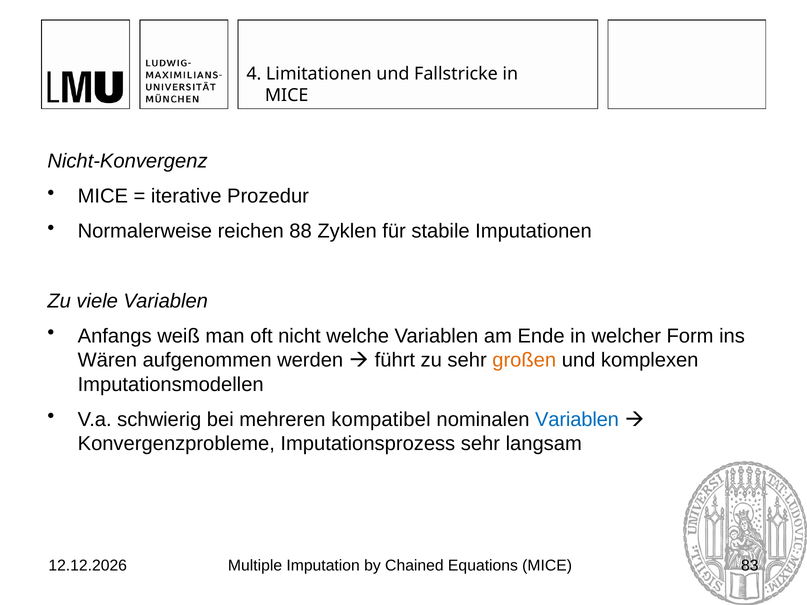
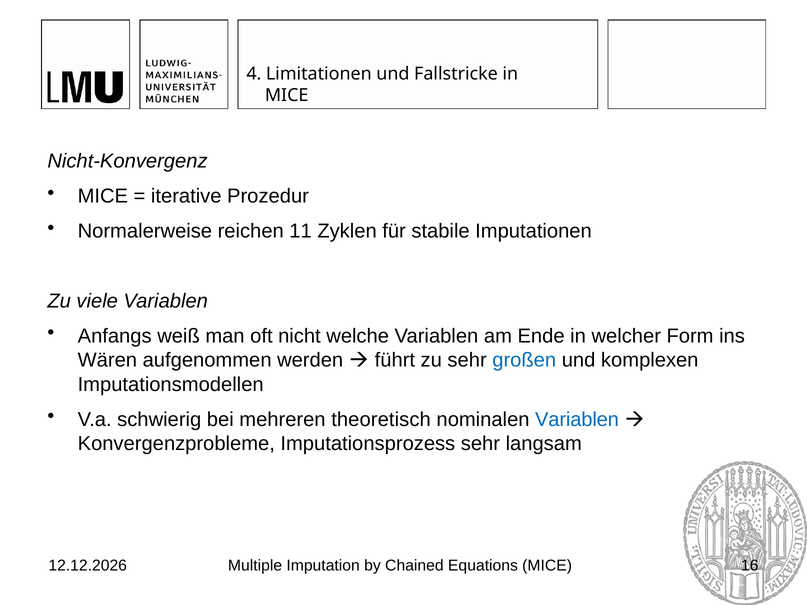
88: 88 -> 11
großen colour: orange -> blue
kompatibel: kompatibel -> theoretisch
83: 83 -> 16
